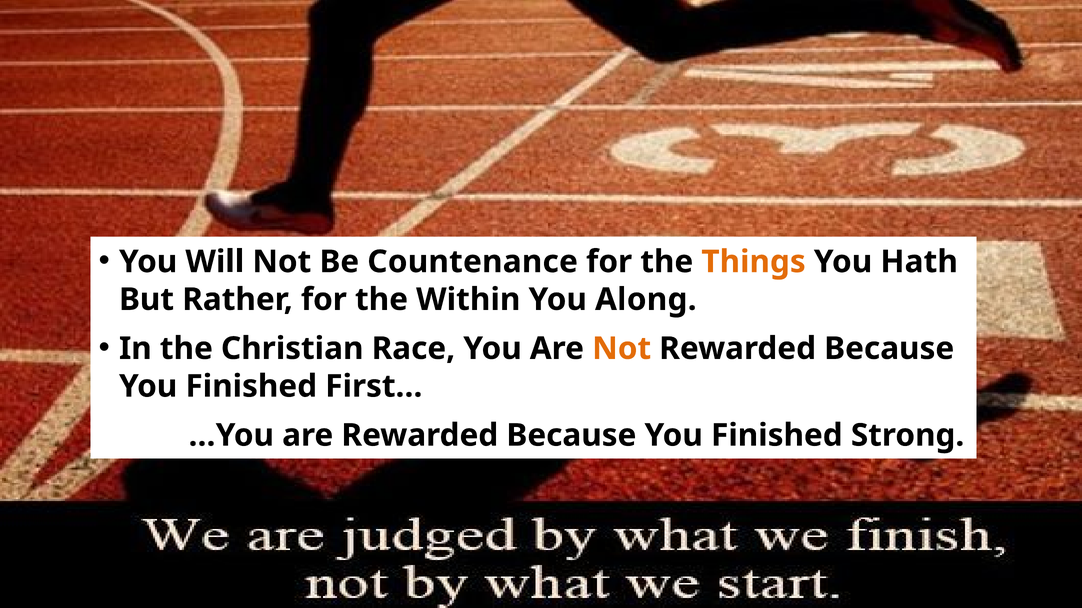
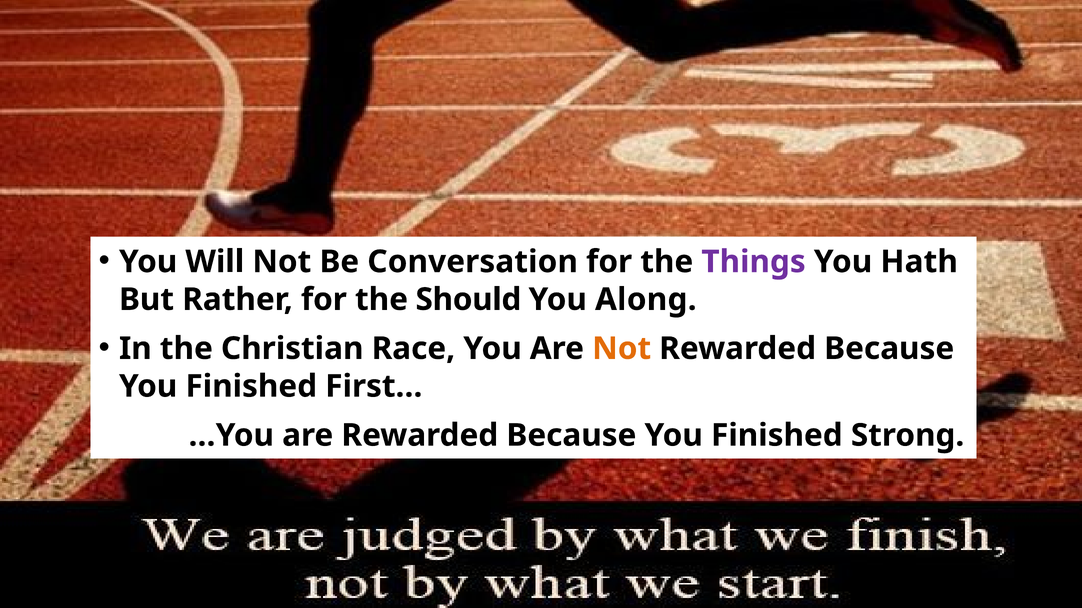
Countenance: Countenance -> Conversation
Things colour: orange -> purple
Within: Within -> Should
